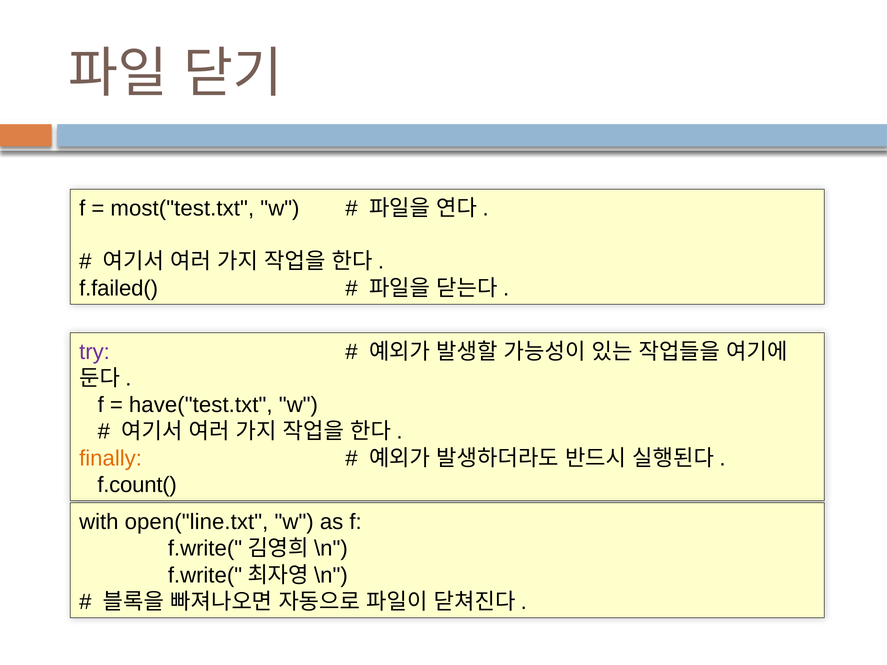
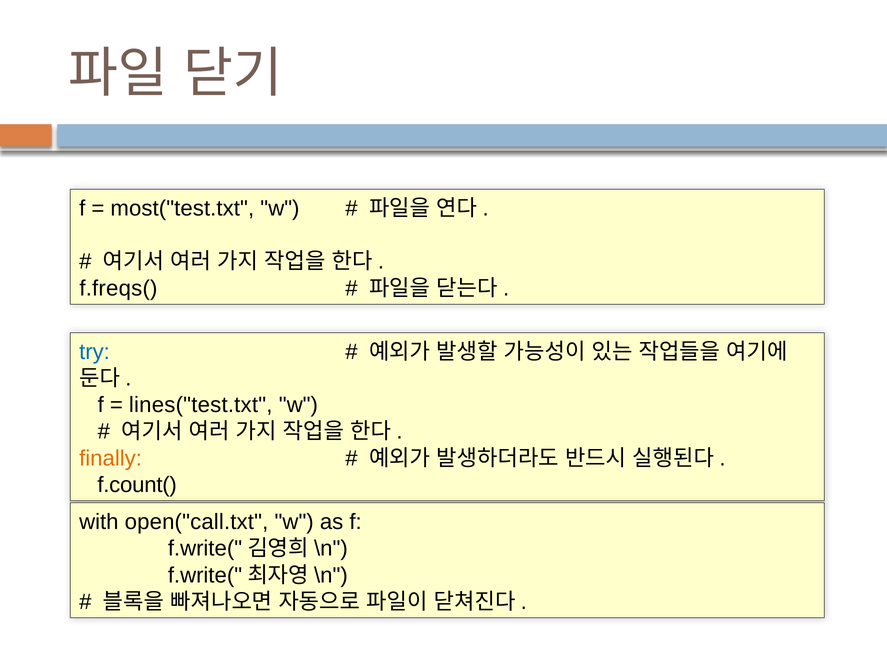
f.failed(: f.failed( -> f.freqs(
try colour: purple -> blue
have("test.txt: have("test.txt -> lines("test.txt
open("line.txt: open("line.txt -> open("call.txt
